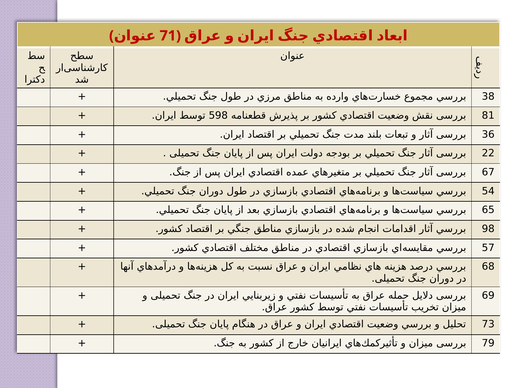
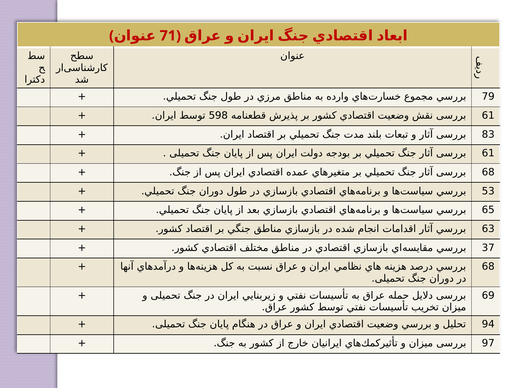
38: 38 -> 79
81 at (488, 115): 81 -> 61
36: 36 -> 83
22 at (488, 153): 22 -> 61
67 at (488, 172): 67 -> 68
54: 54 -> 53
98: 98 -> 63
57: 57 -> 37
73: 73 -> 94
79: 79 -> 97
